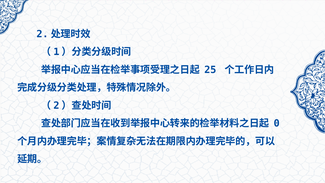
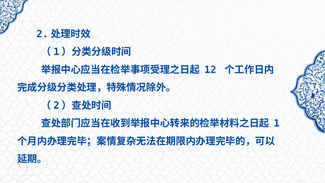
25: 25 -> 12
0: 0 -> 1
